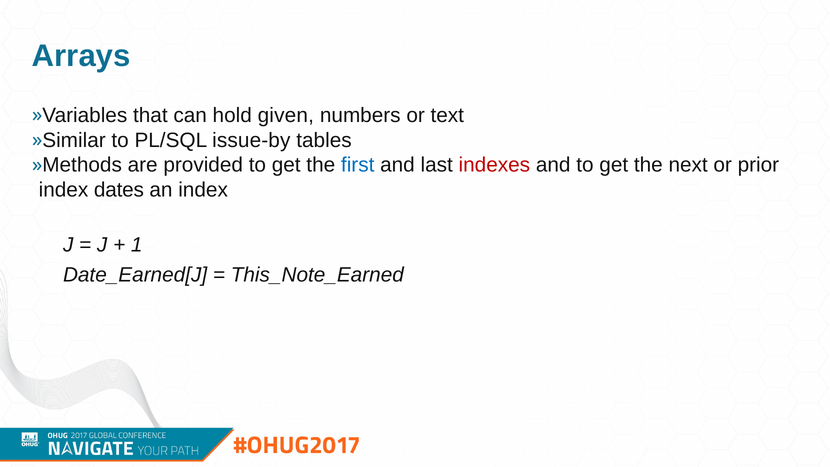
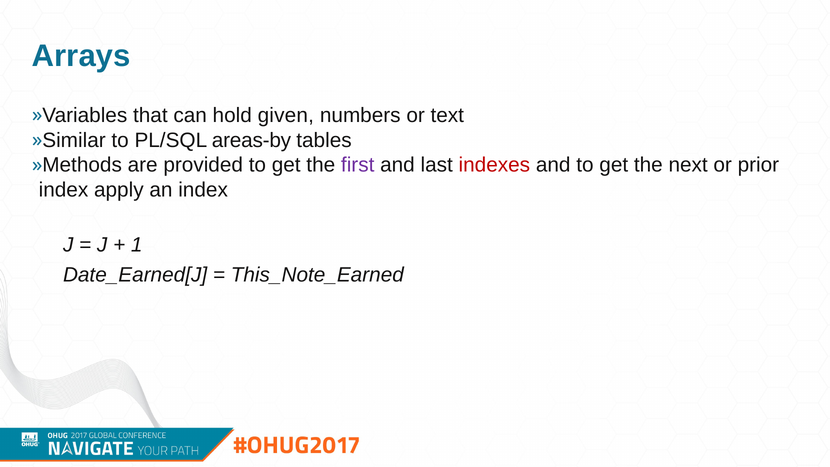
issue-by: issue-by -> areas-by
first colour: blue -> purple
dates: dates -> apply
